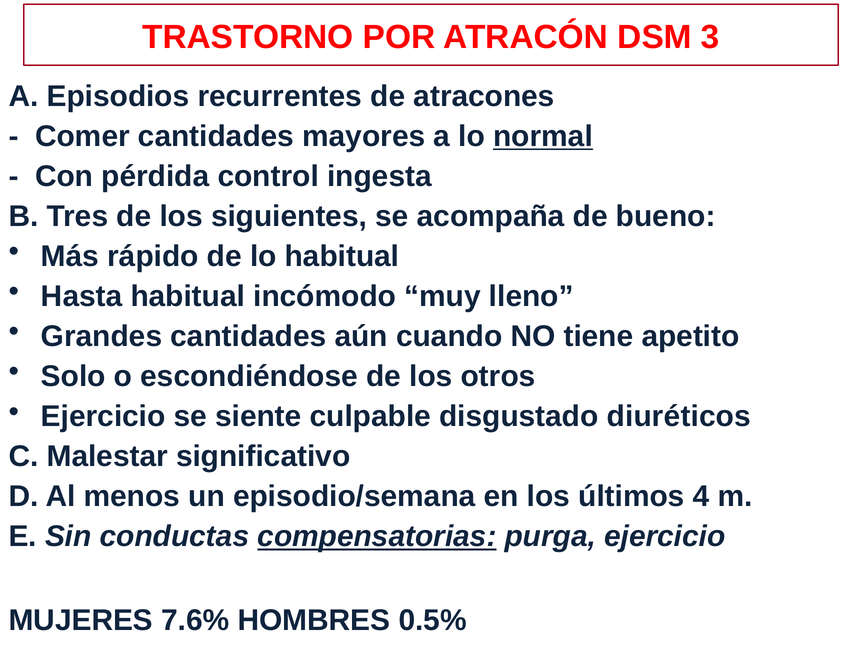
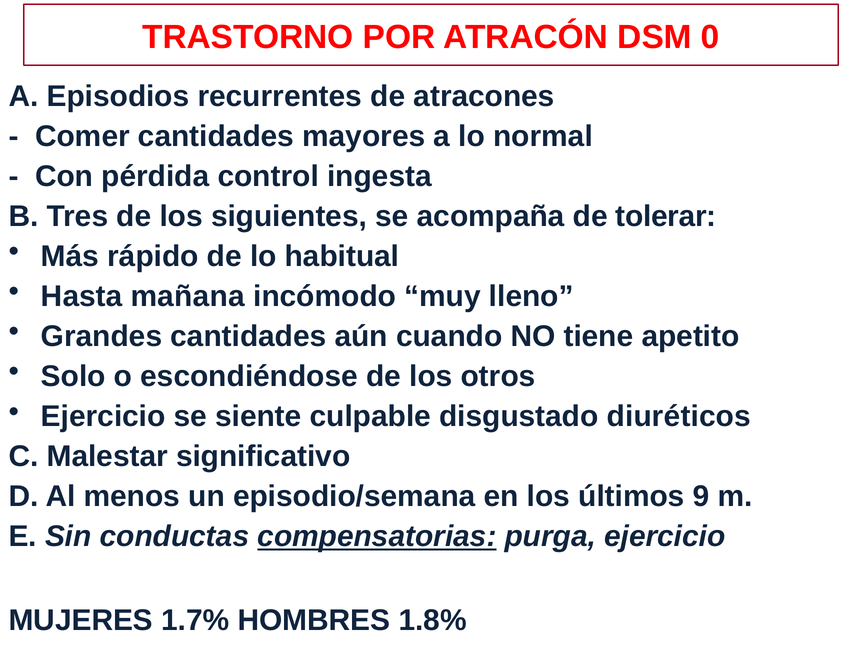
3: 3 -> 0
normal underline: present -> none
bueno: bueno -> tolerar
Hasta habitual: habitual -> mañana
4: 4 -> 9
7.6%: 7.6% -> 1.7%
0.5%: 0.5% -> 1.8%
